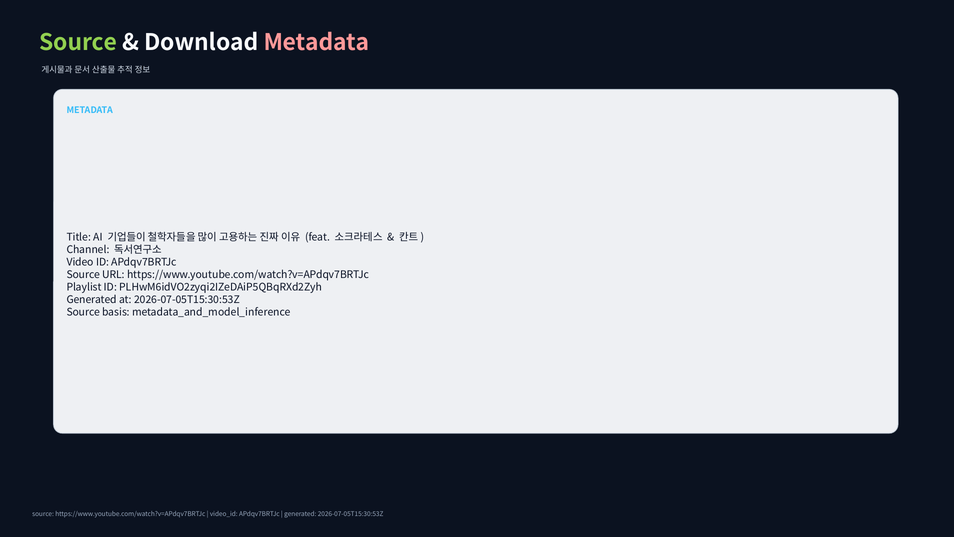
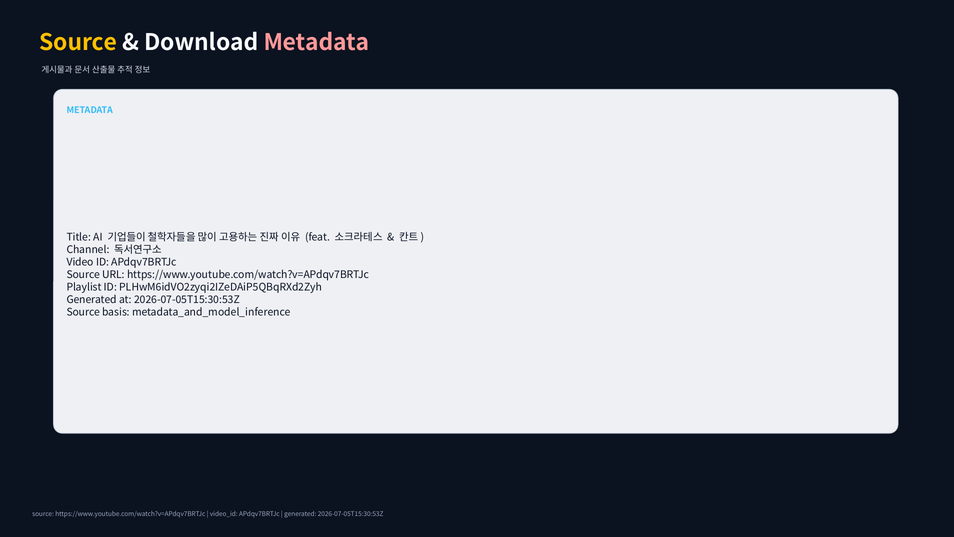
Source at (78, 43) colour: light green -> yellow
